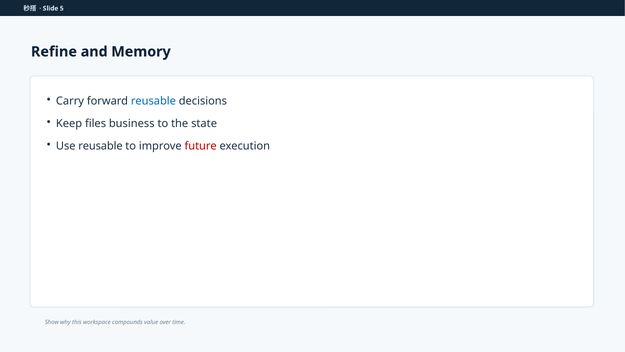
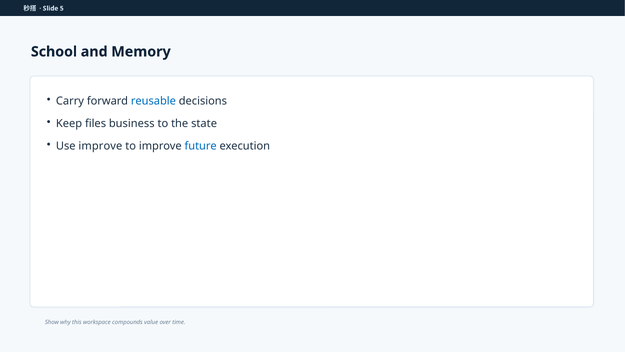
Refine: Refine -> School
Use reusable: reusable -> improve
future colour: red -> blue
